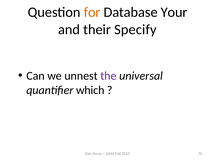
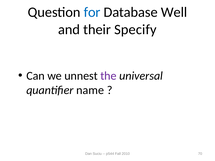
for colour: orange -> blue
Your: Your -> Well
which: which -> name
